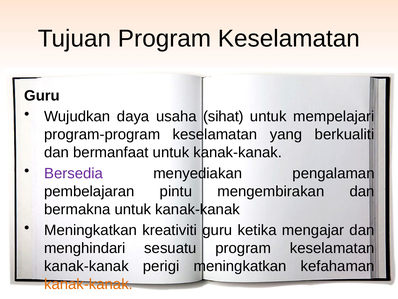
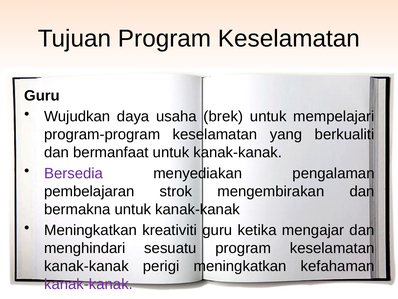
sihat: sihat -> brek
pintu: pintu -> strok
kanak-kanak at (88, 284) colour: orange -> purple
